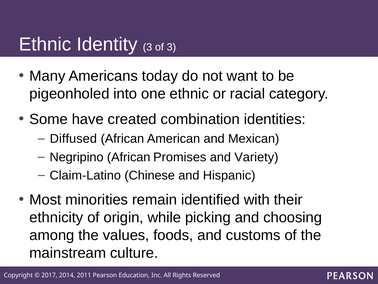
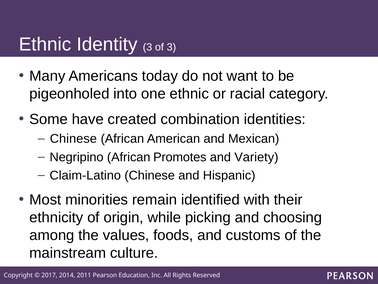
Diffused at (73, 139): Diffused -> Chinese
Promises: Promises -> Promotes
